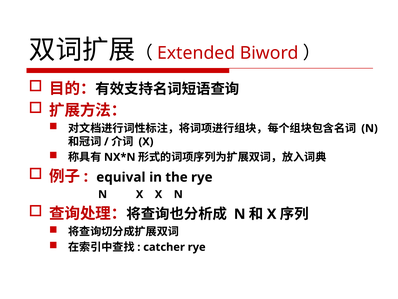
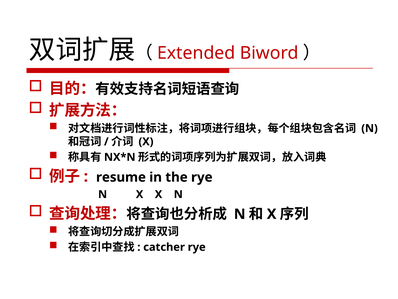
equival: equival -> resume
